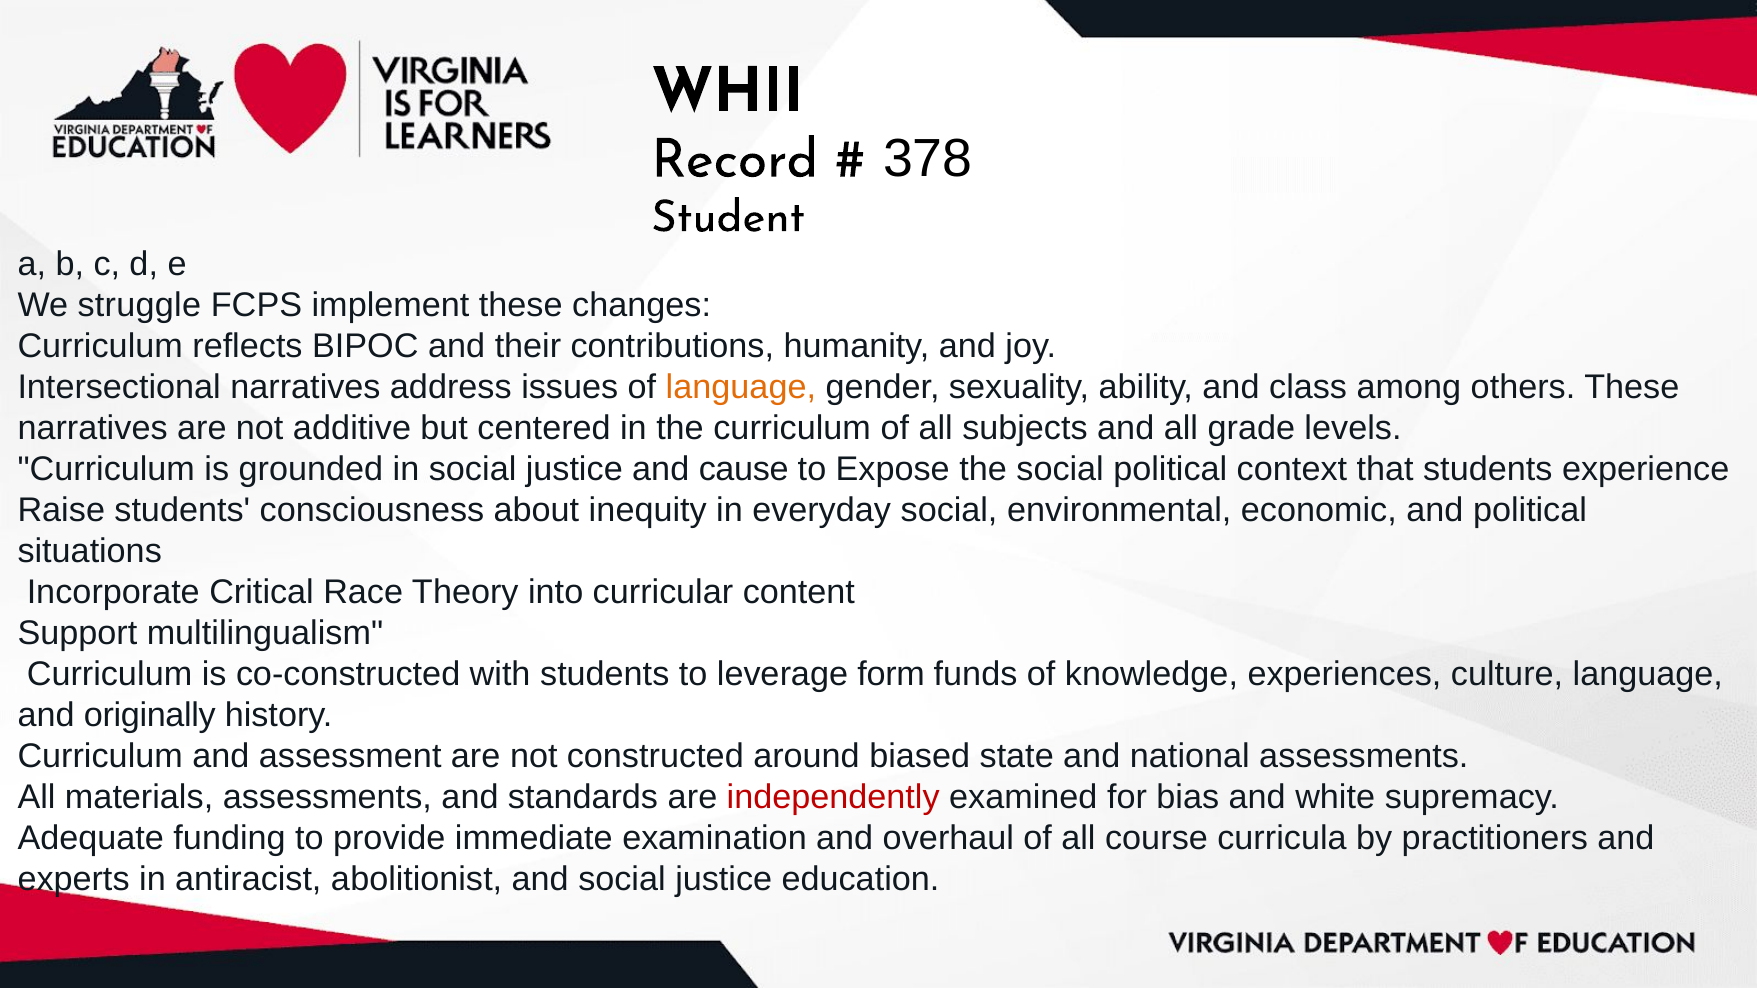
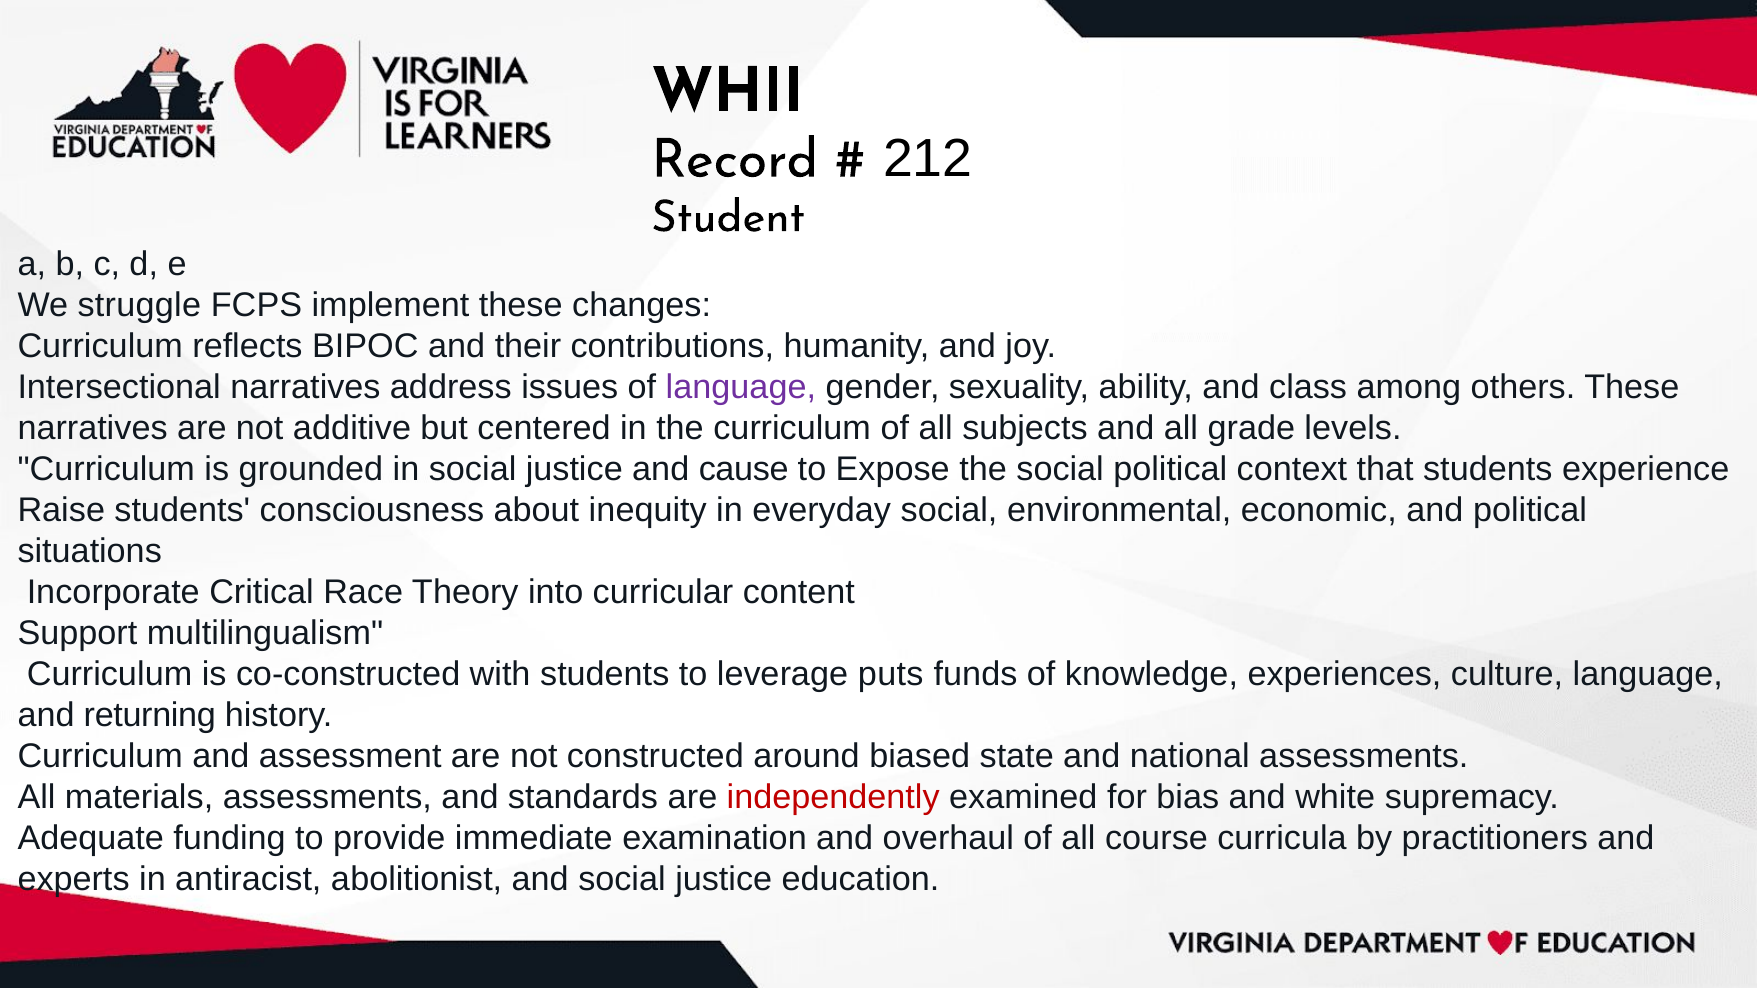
378: 378 -> 212
language at (741, 388) colour: orange -> purple
form: form -> puts
originally: originally -> returning
